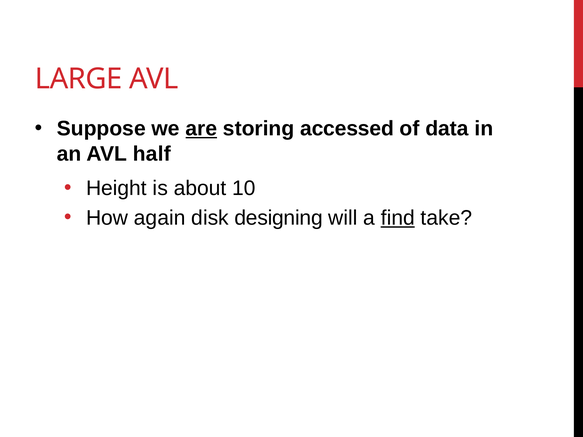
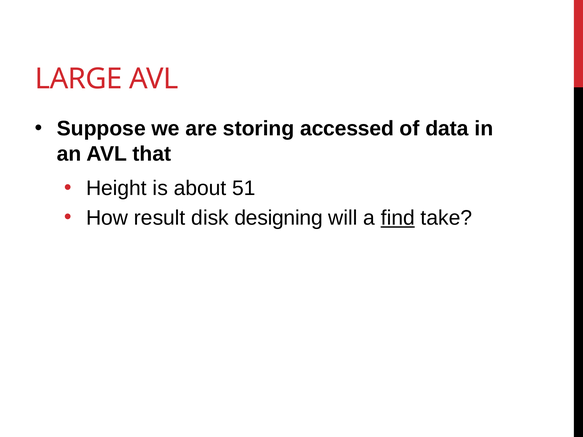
are underline: present -> none
half: half -> that
10: 10 -> 51
again: again -> result
